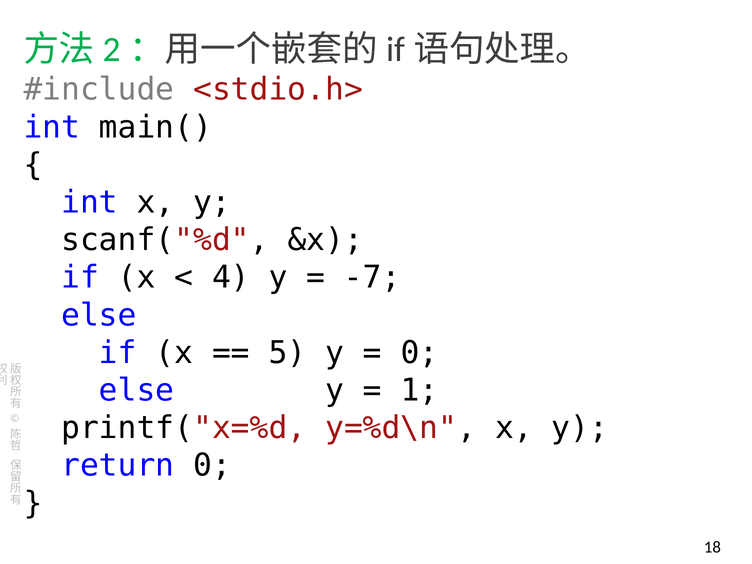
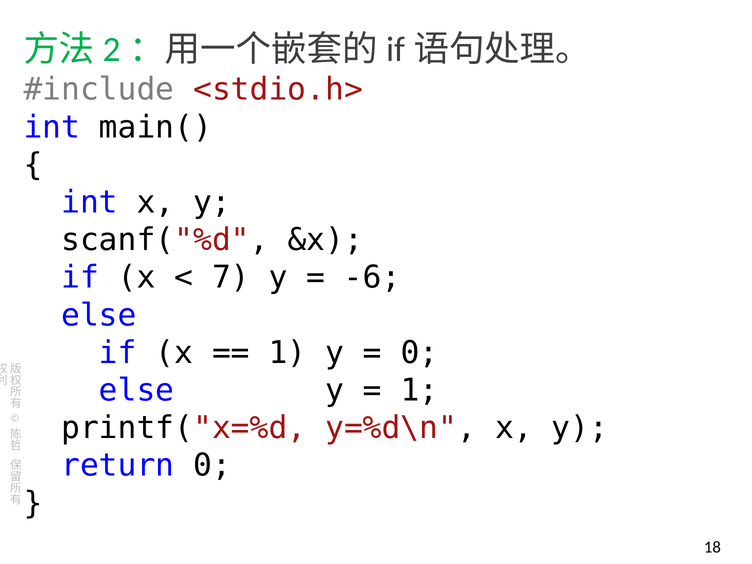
4: 4 -> 7
-7: -7 -> -6
5 at (287, 353): 5 -> 1
